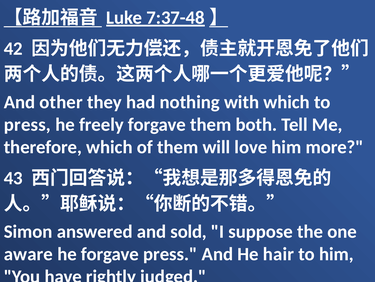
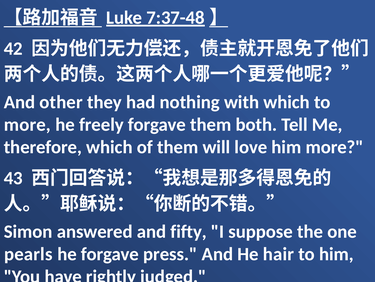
press at (27, 124): press -> more
sold: sold -> fifty
aware: aware -> pearls
